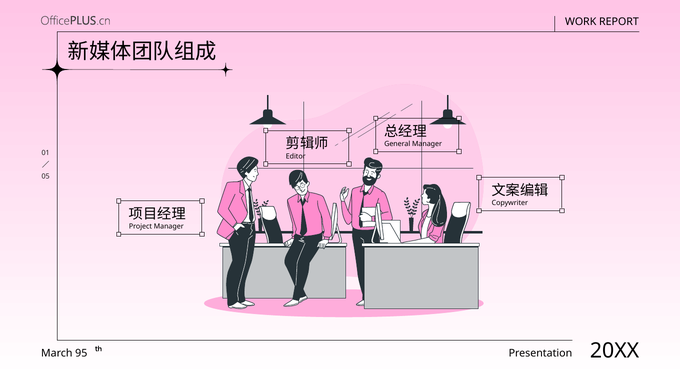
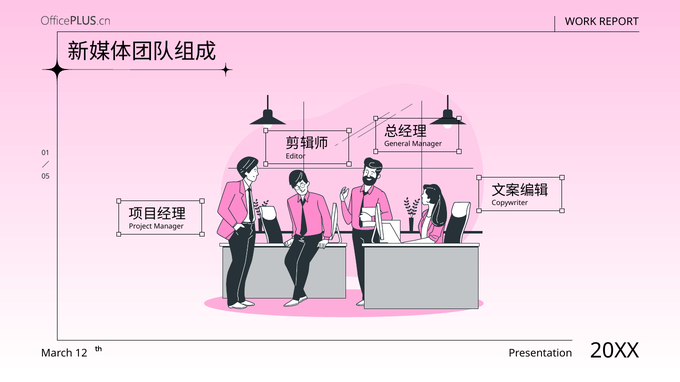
95: 95 -> 12
